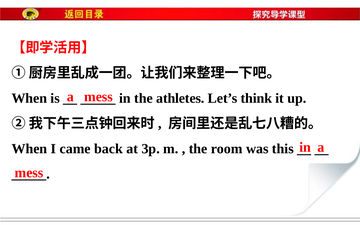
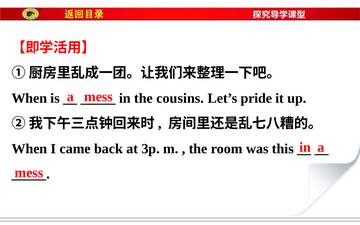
athletes: athletes -> cousins
think: think -> pride
